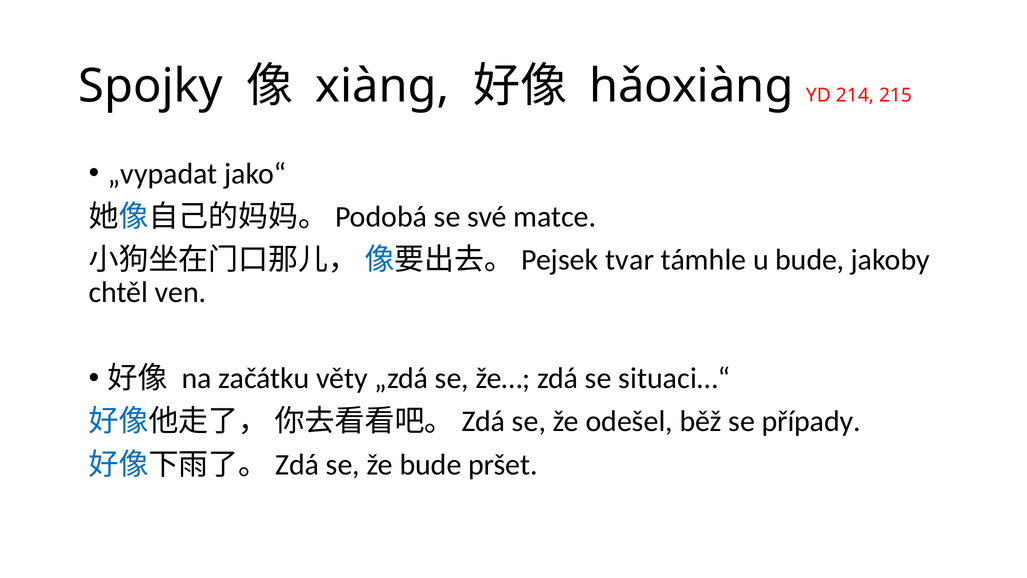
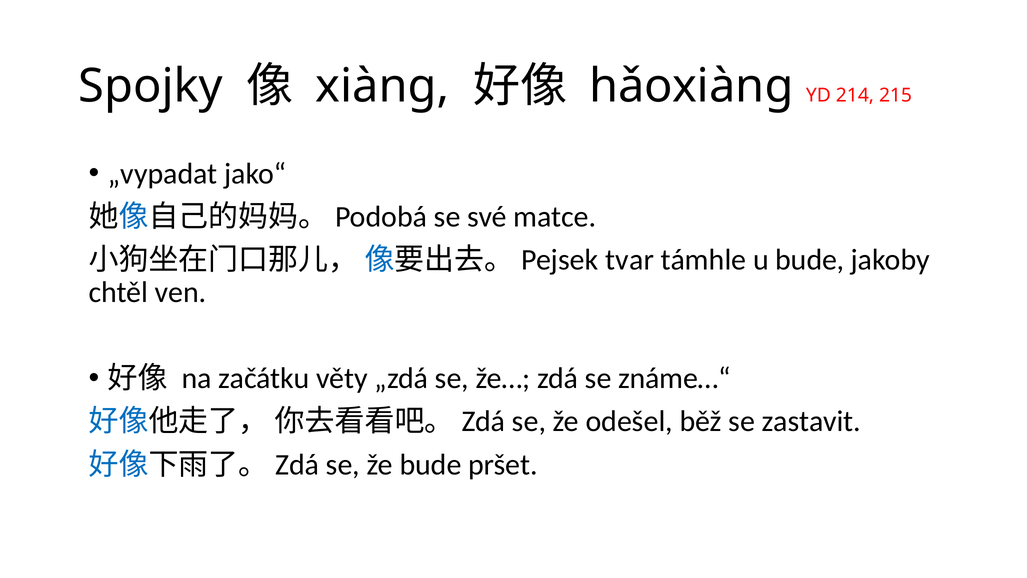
situaci…“: situaci…“ -> známe…“
případy: případy -> zastavit
